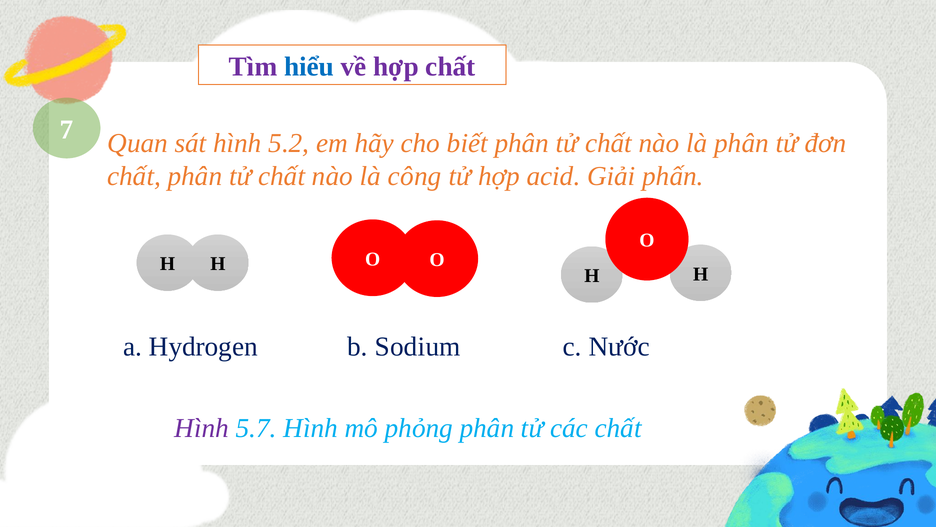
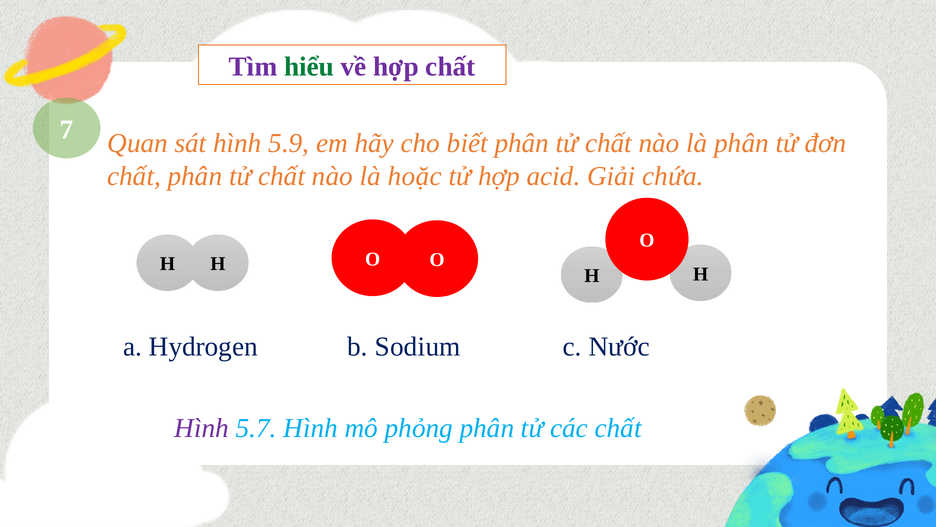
hiểu colour: blue -> green
5.2: 5.2 -> 5.9
công: công -> hoặc
phấn: phấn -> chứa
